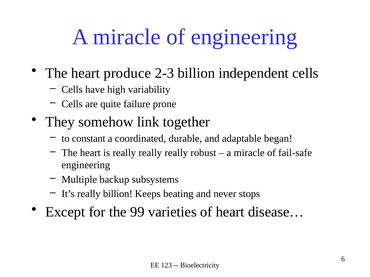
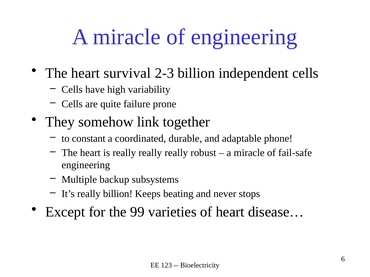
produce: produce -> survival
began: began -> phone
